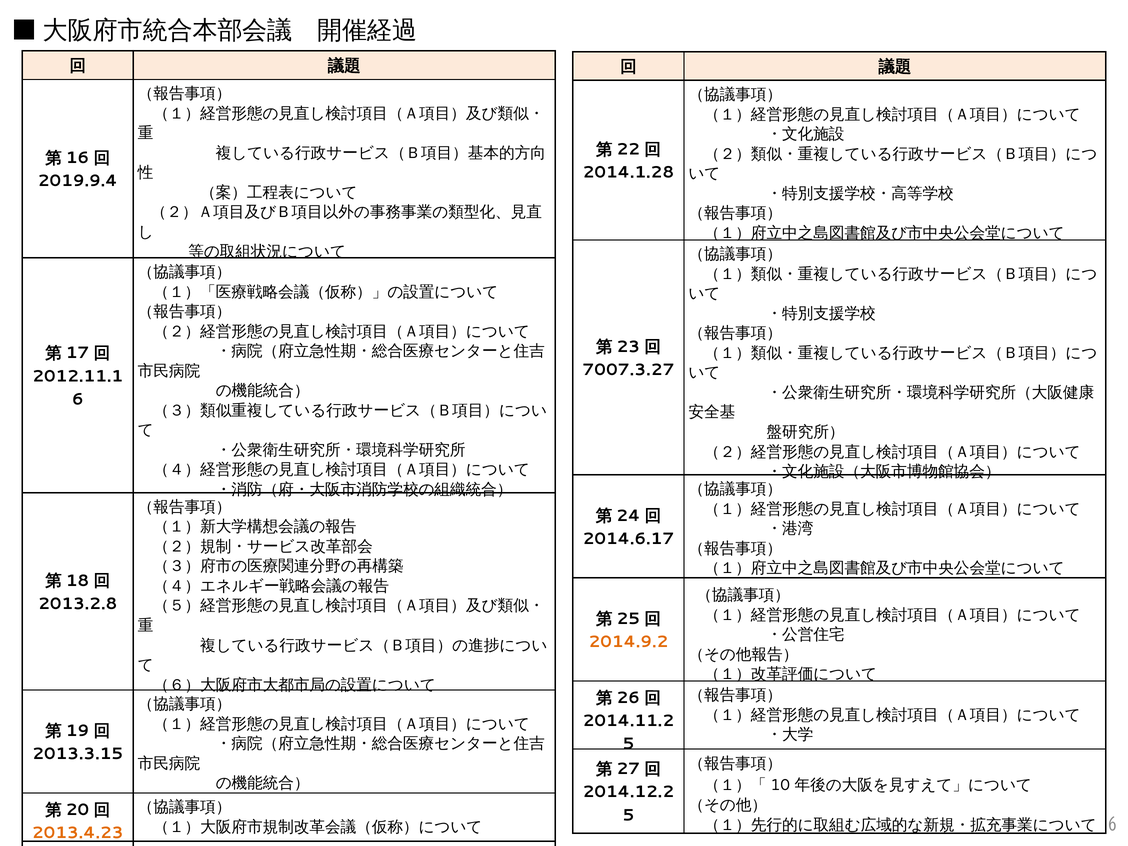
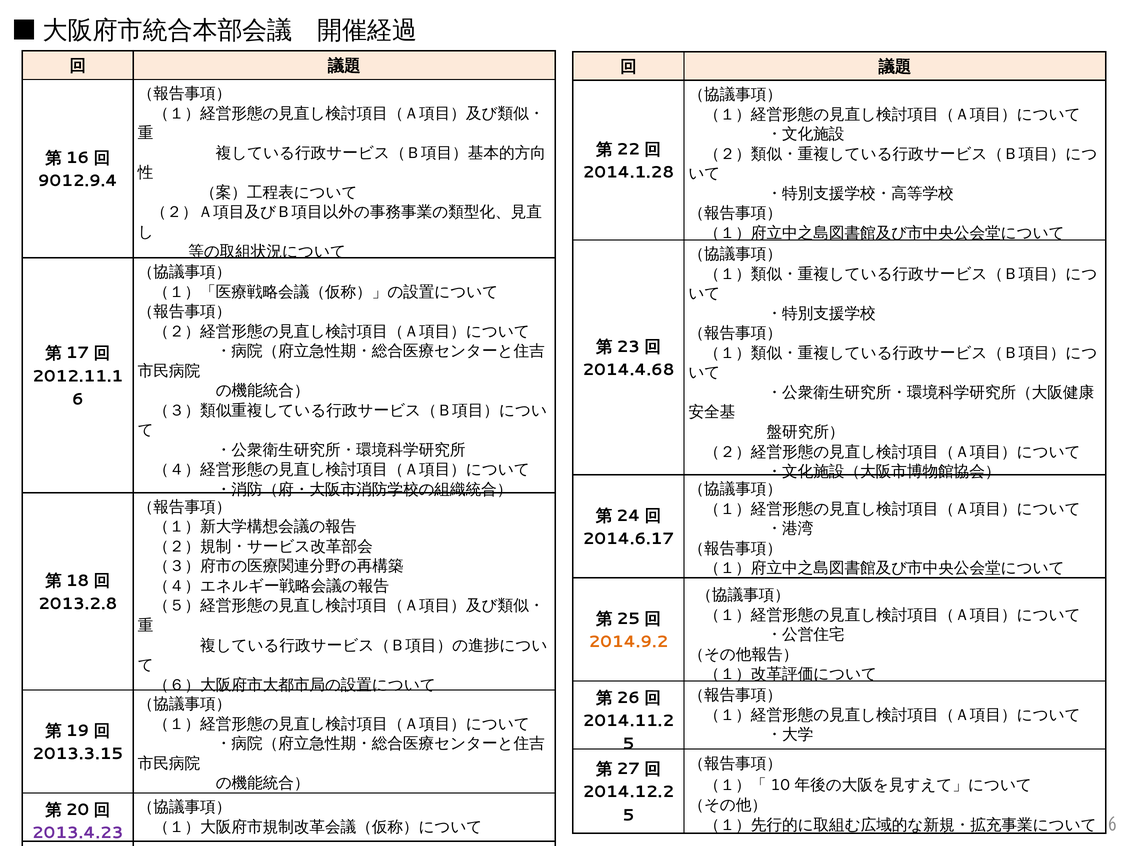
2019.9.4: 2019.9.4 -> 9012.9.4
7007.3.27: 7007.3.27 -> 2014.4.68
2013.4.23 colour: orange -> purple
